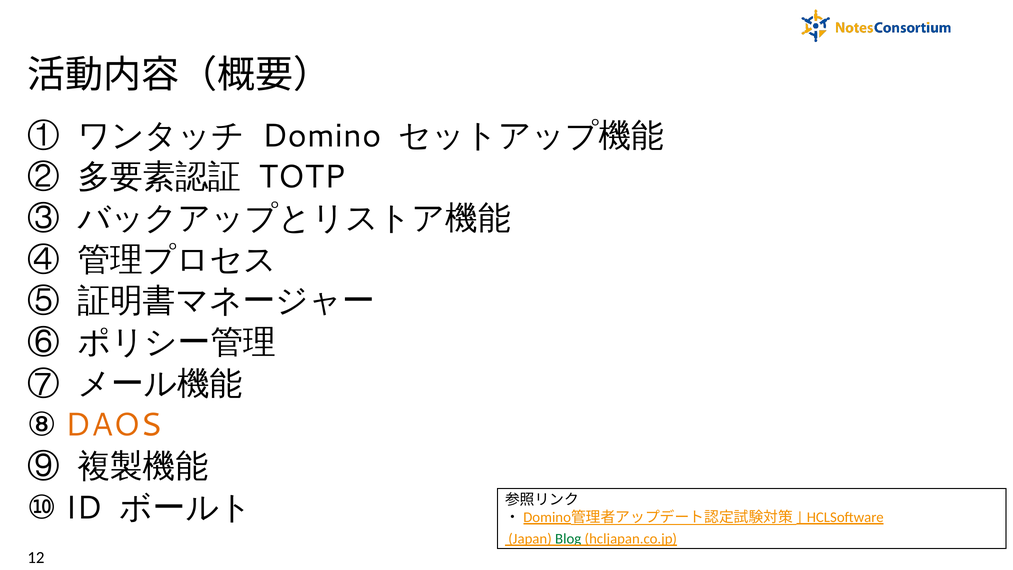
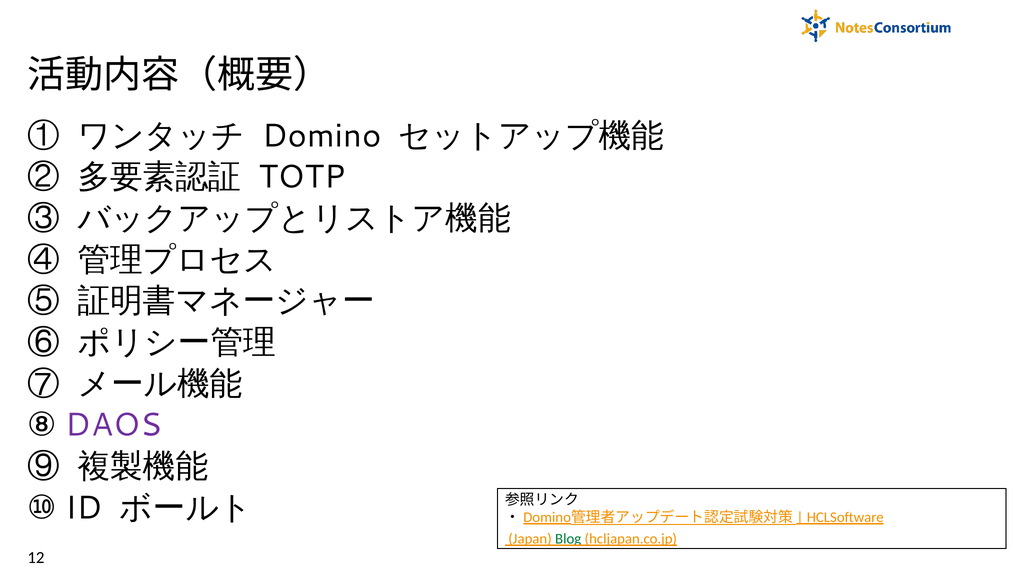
DAOS colour: orange -> purple
